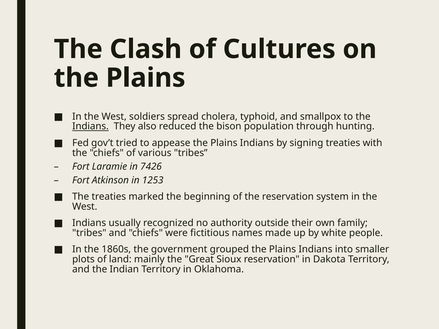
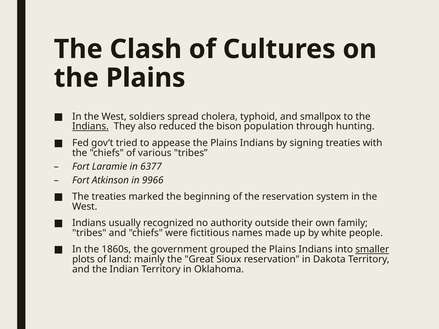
7426: 7426 -> 6377
1253: 1253 -> 9966
smaller underline: none -> present
